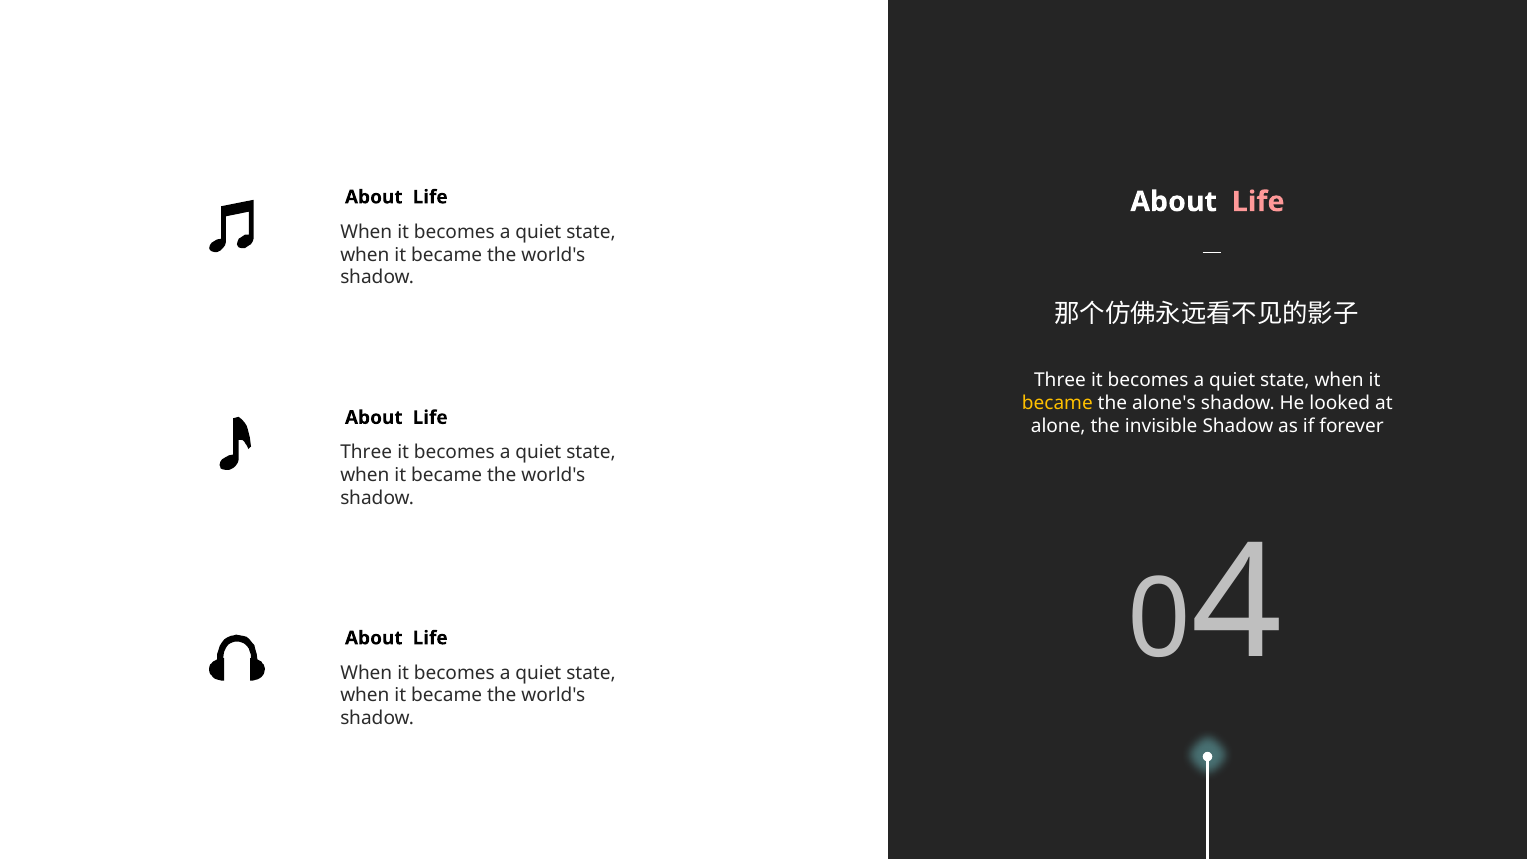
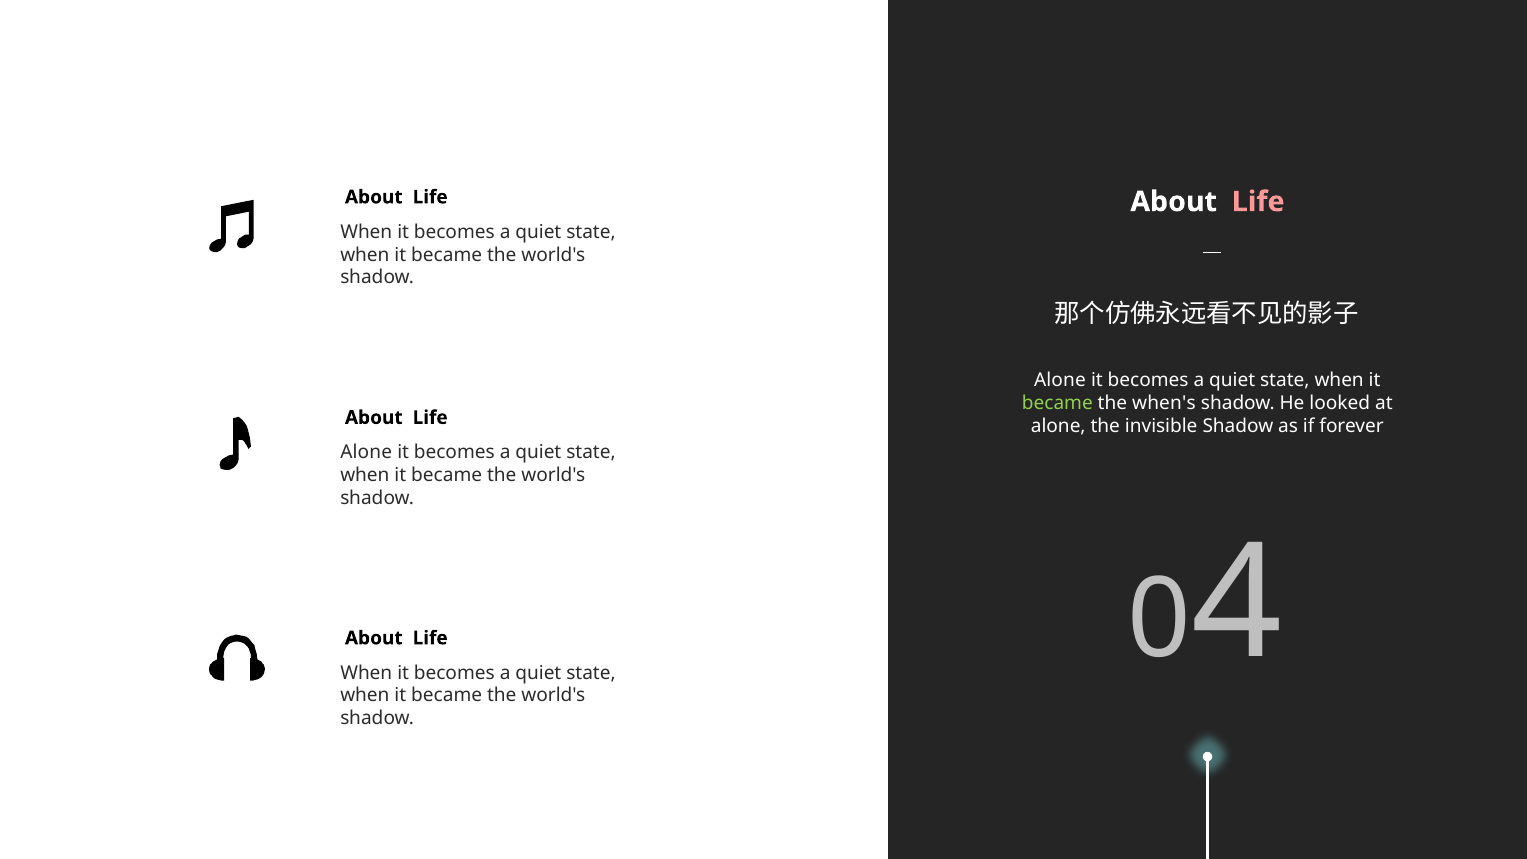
Three at (1060, 380): Three -> Alone
became at (1057, 403) colour: yellow -> light green
alone's: alone's -> when's
Three at (366, 452): Three -> Alone
